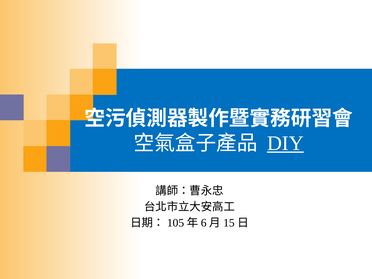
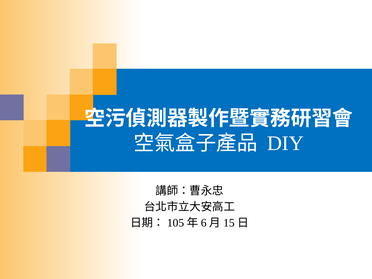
DIY underline: present -> none
